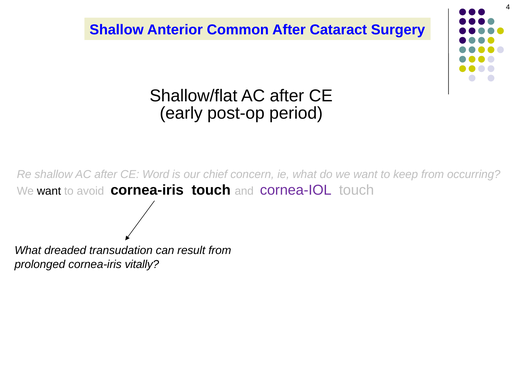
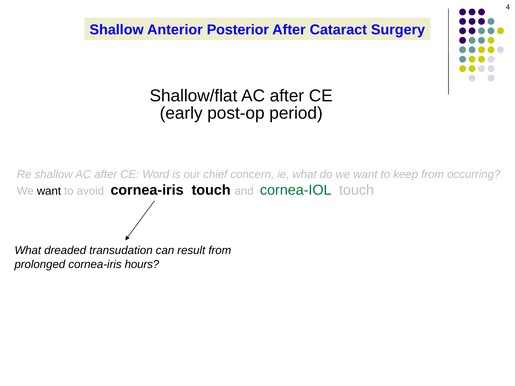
Common: Common -> Posterior
cornea-IOL colour: purple -> green
vitally: vitally -> hours
